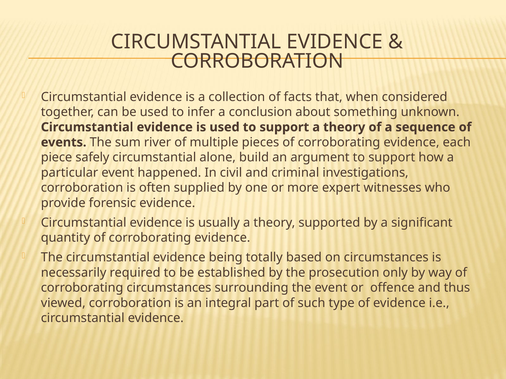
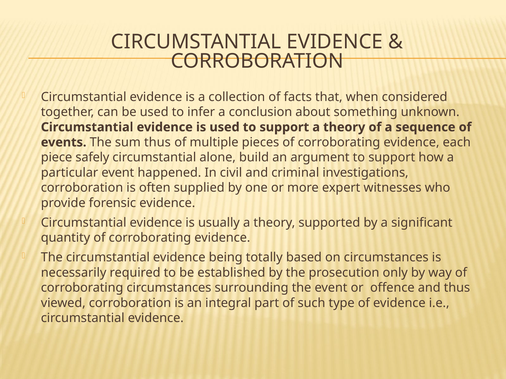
sum river: river -> thus
